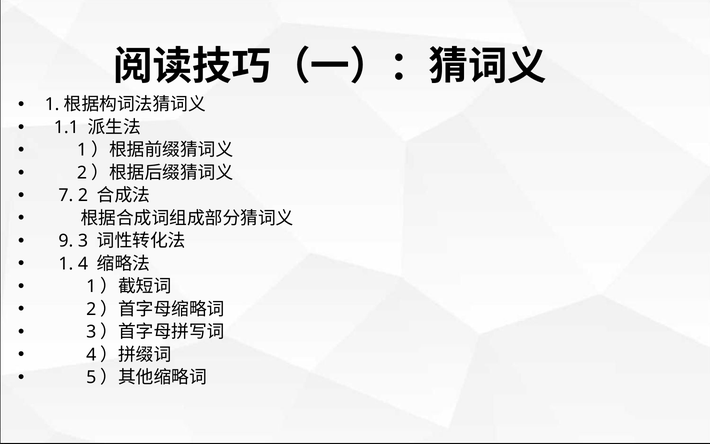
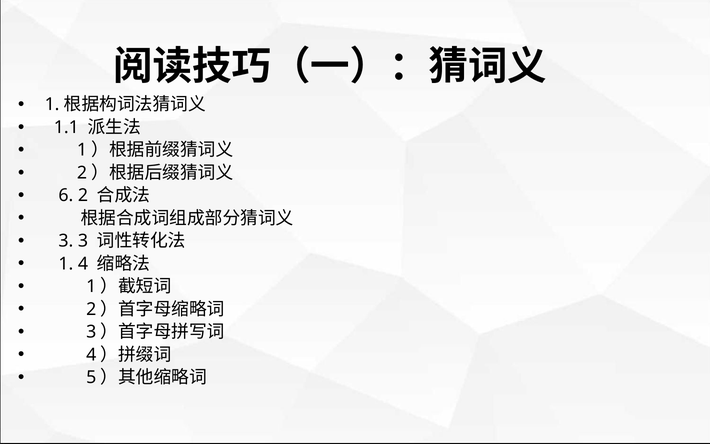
7: 7 -> 6
9 at (66, 241): 9 -> 3
